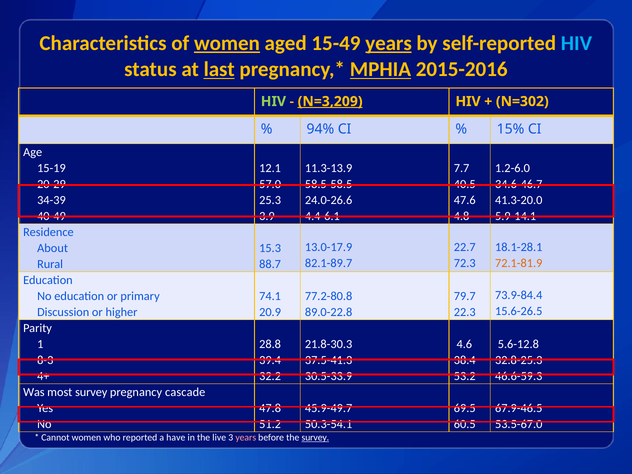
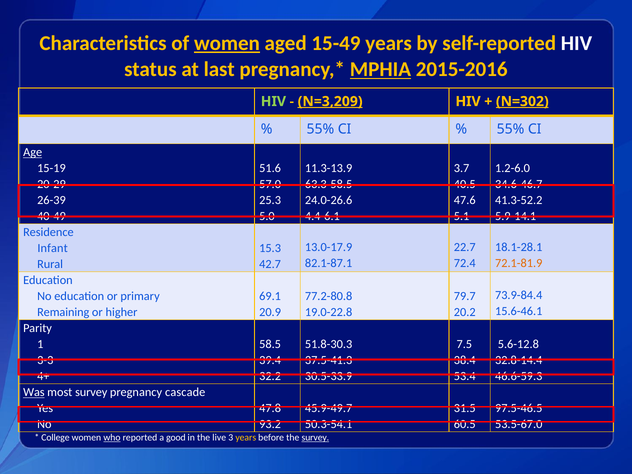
years at (389, 43) underline: present -> none
HIV at (576, 43) colour: light blue -> white
last underline: present -> none
N=302 underline: none -> present
94% at (320, 129): 94% -> 55%
15% at (510, 129): 15% -> 55%
Age underline: none -> present
12.1: 12.1 -> 51.6
7.7: 7.7 -> 3.7
58.5-58.5: 58.5-58.5 -> 63.3-58.5
34-39: 34-39 -> 26-39
41.3-20.0: 41.3-20.0 -> 41.3-52.2
3.9: 3.9 -> 5.0
4.8: 4.8 -> 5.1
About: About -> Infant
82.1-89.7: 82.1-89.7 -> 82.1-87.1
72.3: 72.3 -> 72.4
88.7: 88.7 -> 42.7
74.1: 74.1 -> 69.1
15.6-26.5: 15.6-26.5 -> 15.6-46.1
Discussion: Discussion -> Remaining
89.0-22.8: 89.0-22.8 -> 19.0-22.8
22.3: 22.3 -> 20.2
28.8: 28.8 -> 58.5
21.8-30.3: 21.8-30.3 -> 51.8-30.3
4.6: 4.6 -> 7.5
8-3: 8-3 -> 3-3
32.8-25.3: 32.8-25.3 -> 32.8-14.4
53.2: 53.2 -> 53.4
Was underline: none -> present
69.5: 69.5 -> 31.5
67.9-46.5: 67.9-46.5 -> 97.5-46.5
51.2: 51.2 -> 93.2
Cannot: Cannot -> College
who underline: none -> present
have: have -> good
years at (246, 438) colour: pink -> yellow
